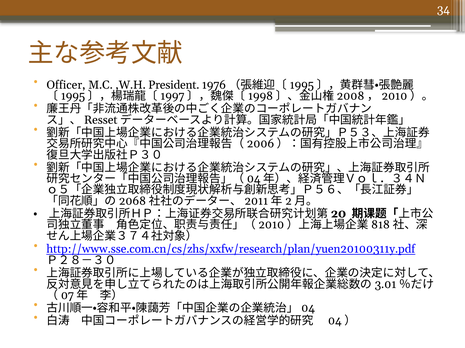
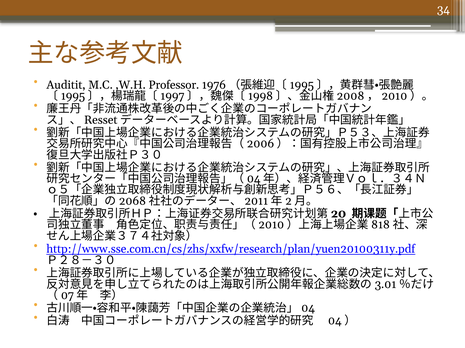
Officer: Officer -> Auditit
President: President -> Professor
